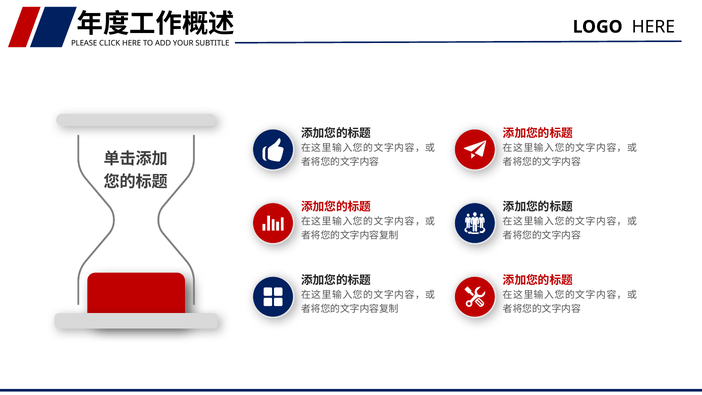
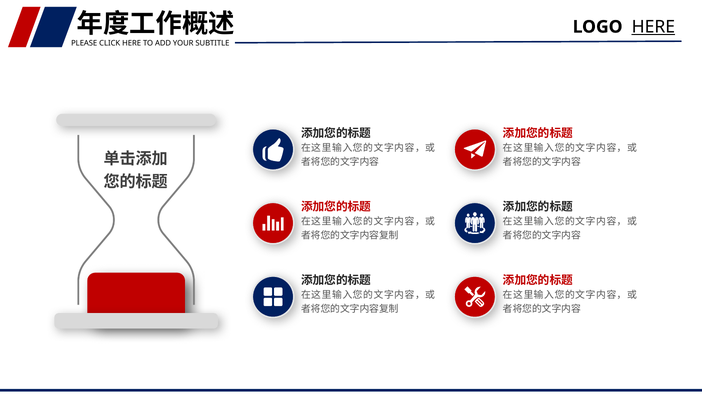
HERE at (653, 27) underline: none -> present
